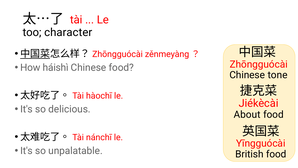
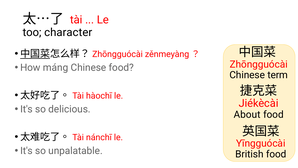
háishì: háishì -> máng
tone: tone -> term
